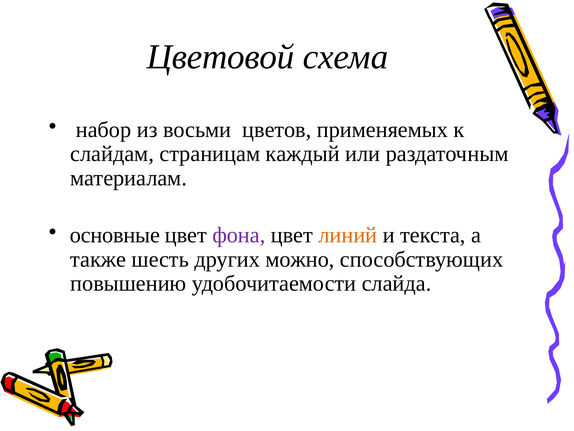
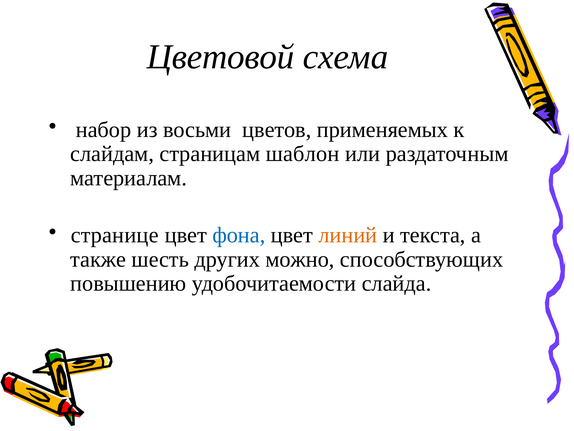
каждый: каждый -> шаблон
основные: основные -> странице
фона colour: purple -> blue
